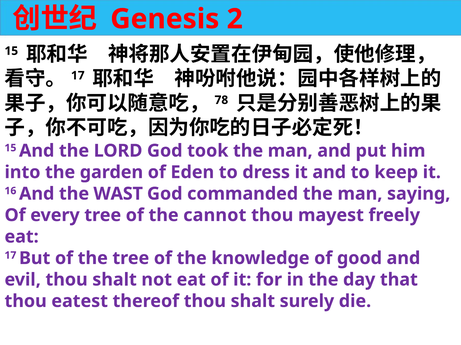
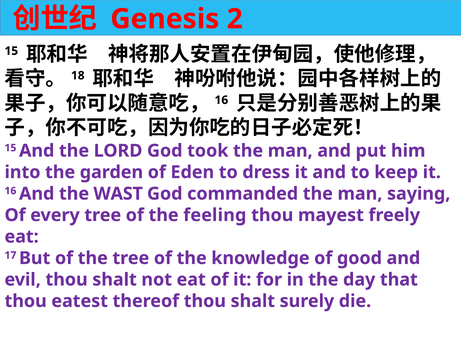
17 at (78, 76): 17 -> 18
78 at (221, 100): 78 -> 16
cannot: cannot -> feeling
